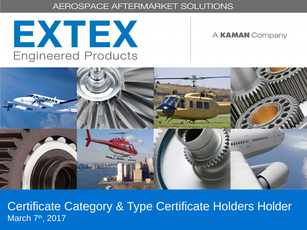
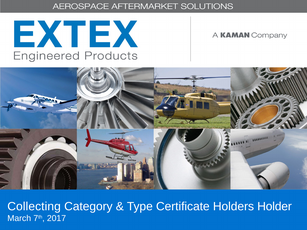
Certificate at (34, 207): Certificate -> Collecting
